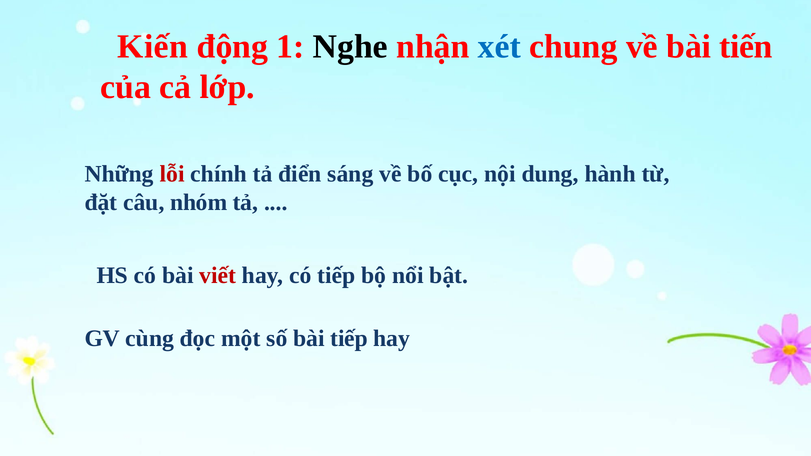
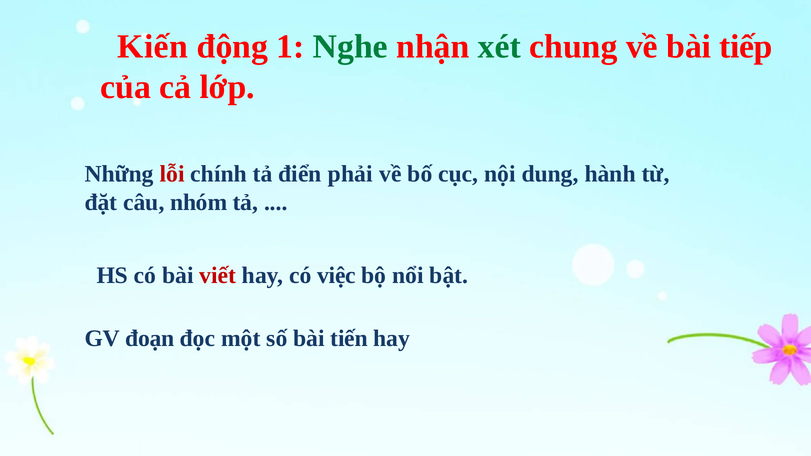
Nghe colour: black -> green
xét colour: blue -> green
tiến: tiến -> tiếp
sáng: sáng -> phải
có tiếp: tiếp -> việc
cùng: cùng -> đoạn
bài tiếp: tiếp -> tiến
